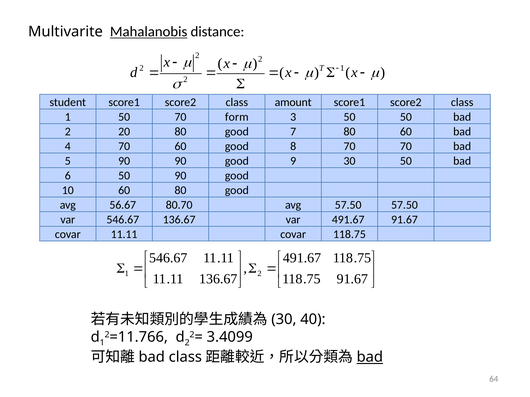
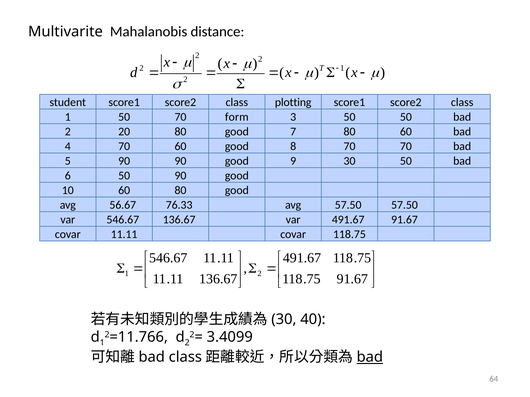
Mahalanobis underline: present -> none
amount: amount -> plotting
80.70: 80.70 -> 76.33
